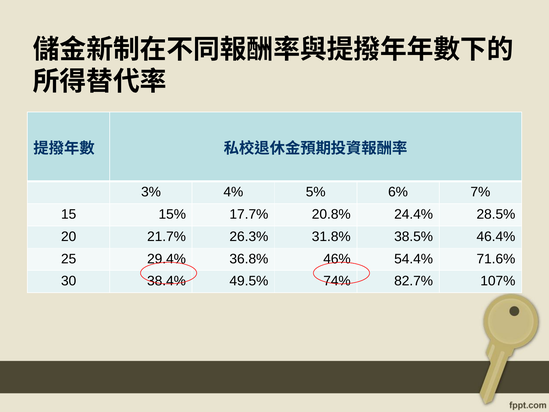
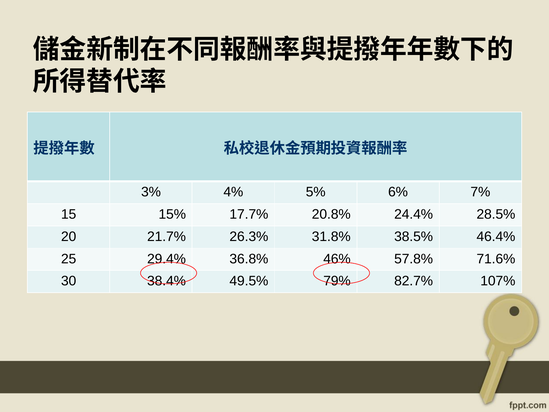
54.4%: 54.4% -> 57.8%
74%: 74% -> 79%
